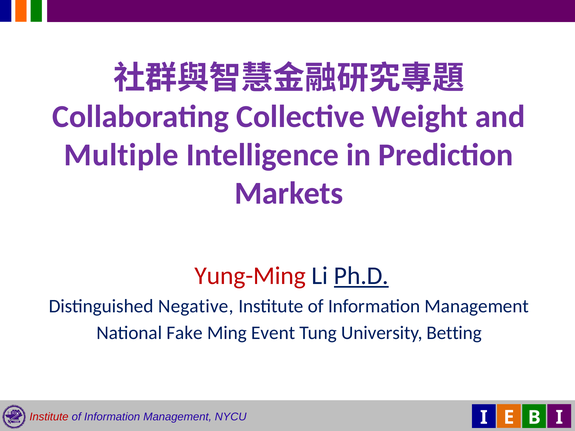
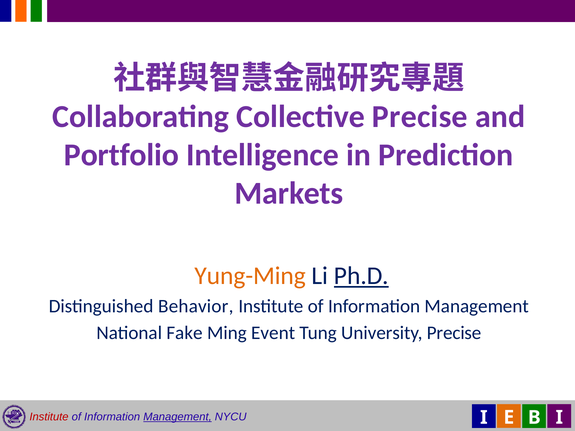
Collective Weight: Weight -> Precise
Multiple: Multiple -> Portfolio
Yung-Ming colour: red -> orange
Negative: Negative -> Behavior
University Betting: Betting -> Precise
Management at (177, 417) underline: none -> present
